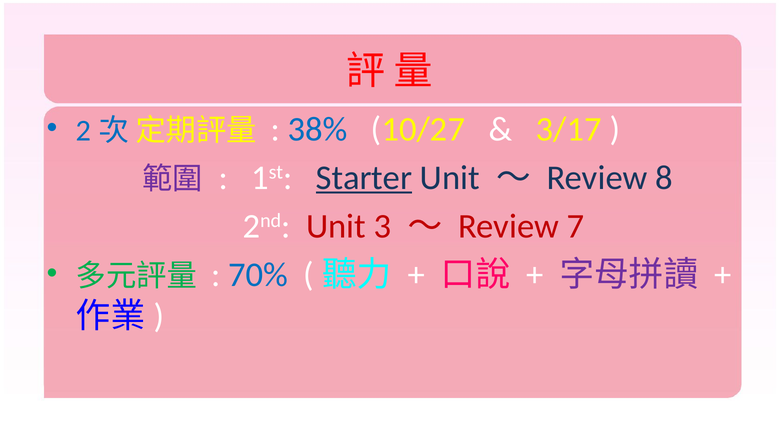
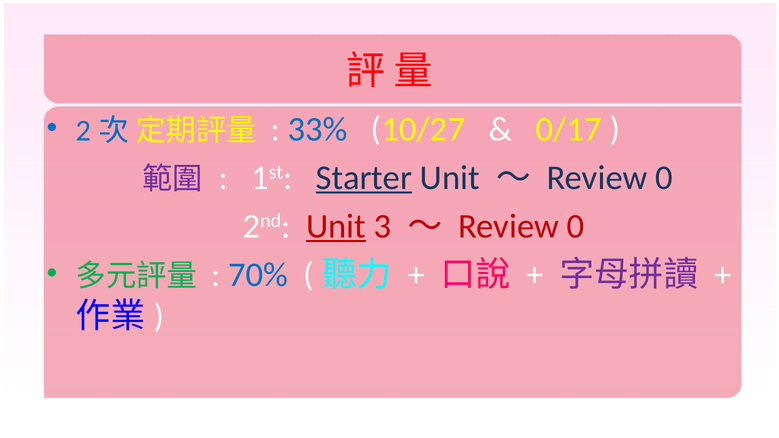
38%: 38% -> 33%
3/17: 3/17 -> 0/17
8 at (664, 178): 8 -> 0
Unit at (336, 226) underline: none -> present
7 at (575, 226): 7 -> 0
